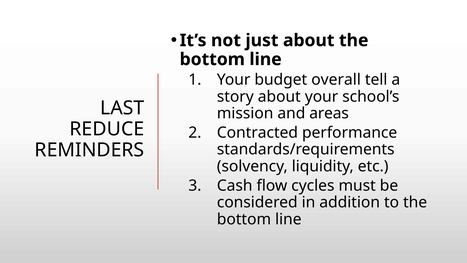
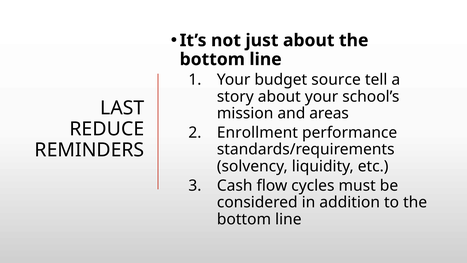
overall: overall -> source
Contracted: Contracted -> Enrollment
